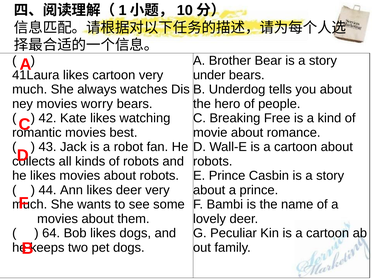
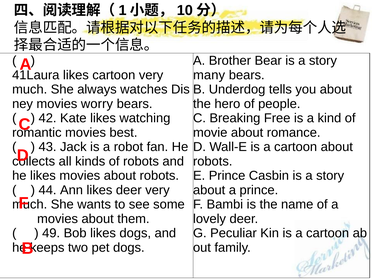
under: under -> many
64: 64 -> 49
